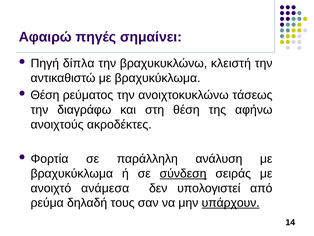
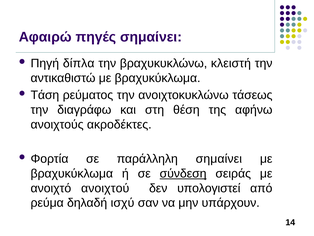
Θέση at (45, 95): Θέση -> Τάση
παράλληλη ανάλυση: ανάλυση -> σημαίνει
ανάμεσα: ανάμεσα -> ανοιχτού
τους: τους -> ισχύ
υπάρχουν underline: present -> none
